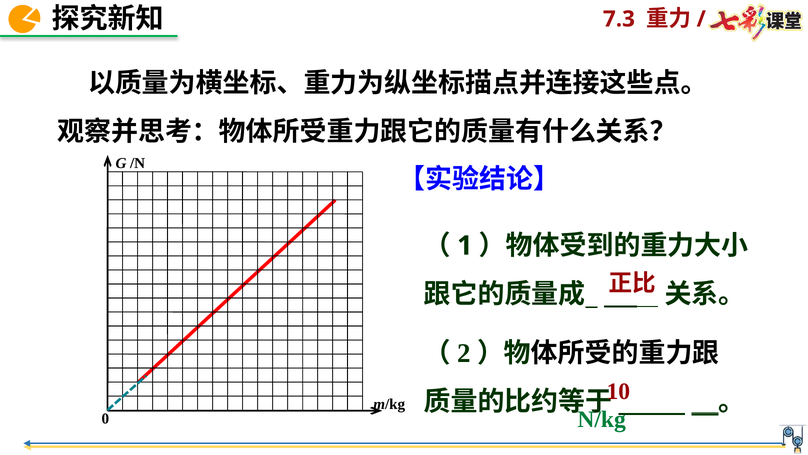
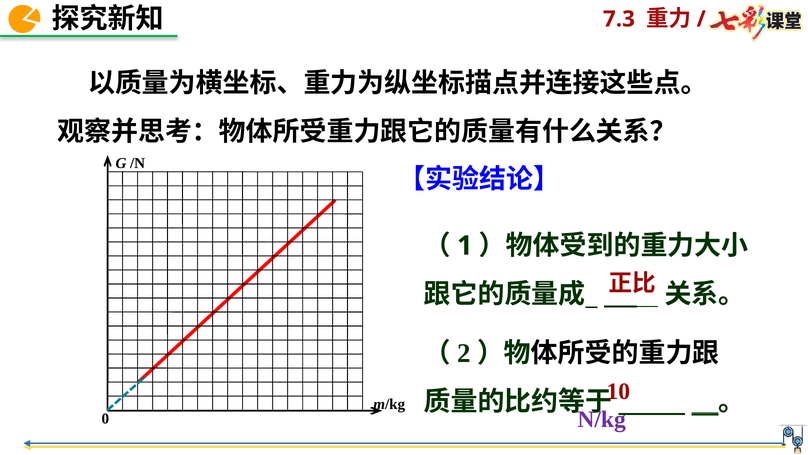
N/kg colour: green -> purple
